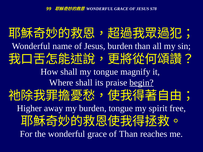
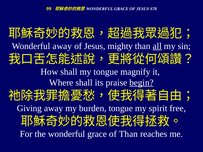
Wonderful name: name -> away
Jesus burden: burden -> mighty
all underline: none -> present
Higher: Higher -> Giving
